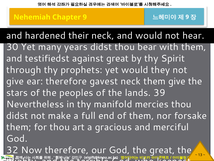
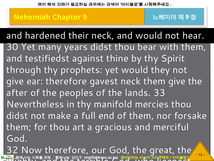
against great: great -> thine
stars: stars -> after
39: 39 -> 33
